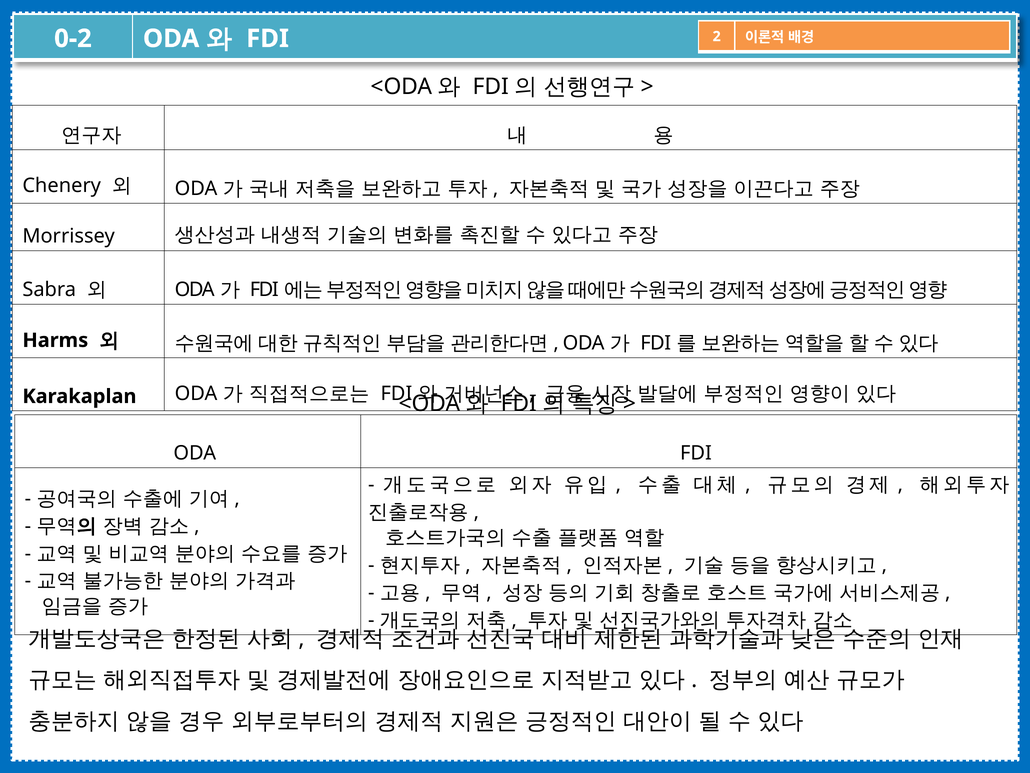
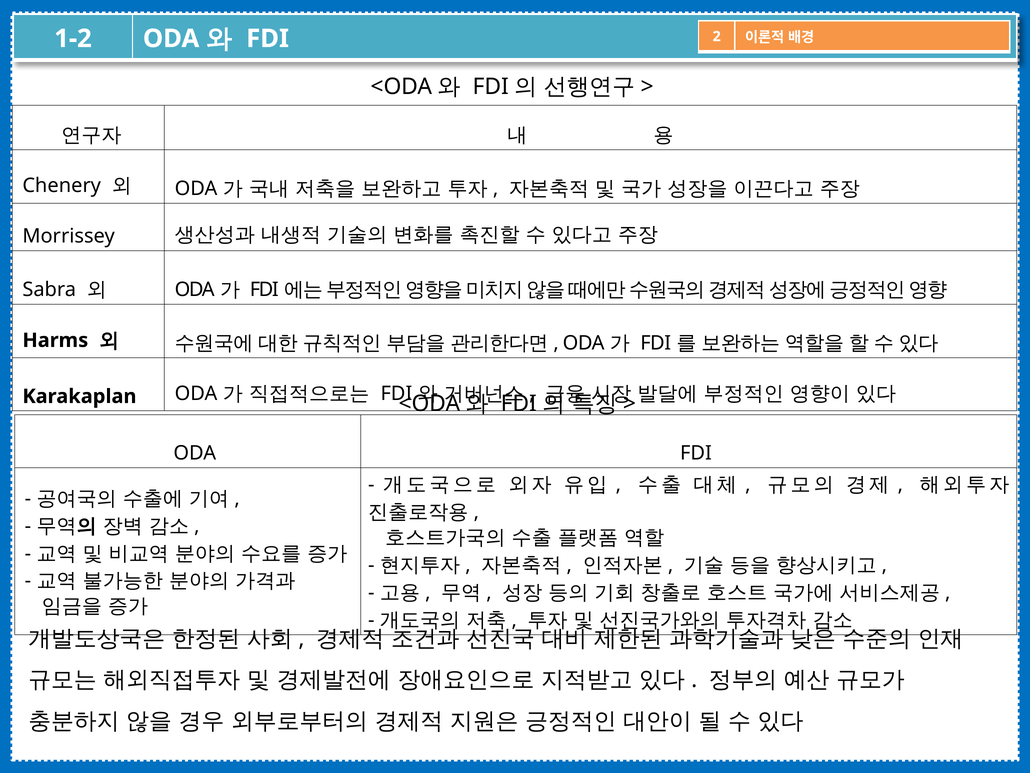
0-2: 0-2 -> 1-2
